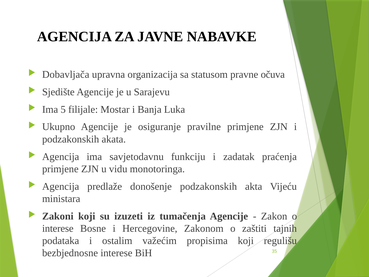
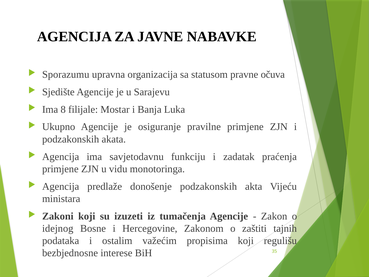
Dobavljača: Dobavljača -> Sporazumu
5: 5 -> 8
interese at (58, 228): interese -> idejnog
